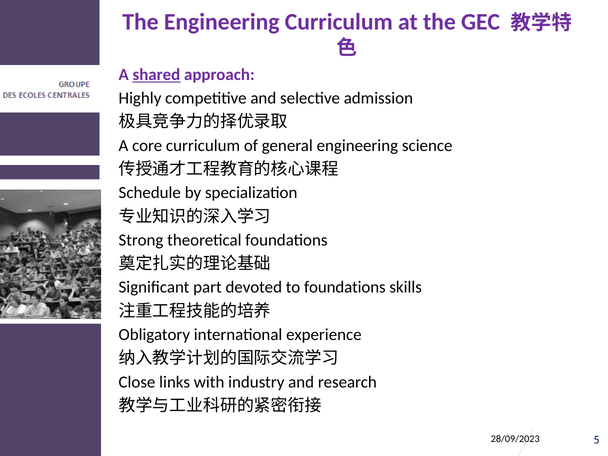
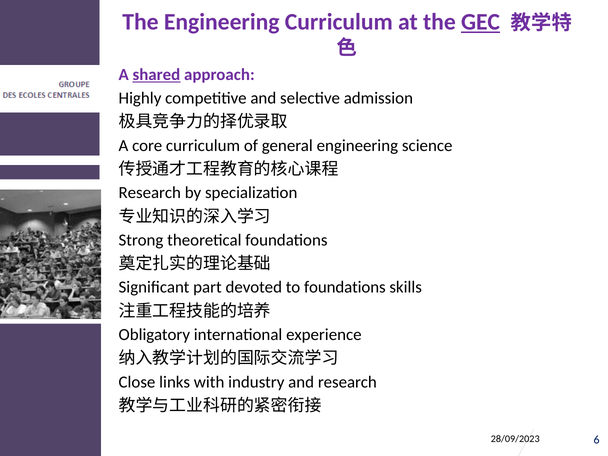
GEC underline: none -> present
Schedule at (150, 193): Schedule -> Research
5: 5 -> 6
